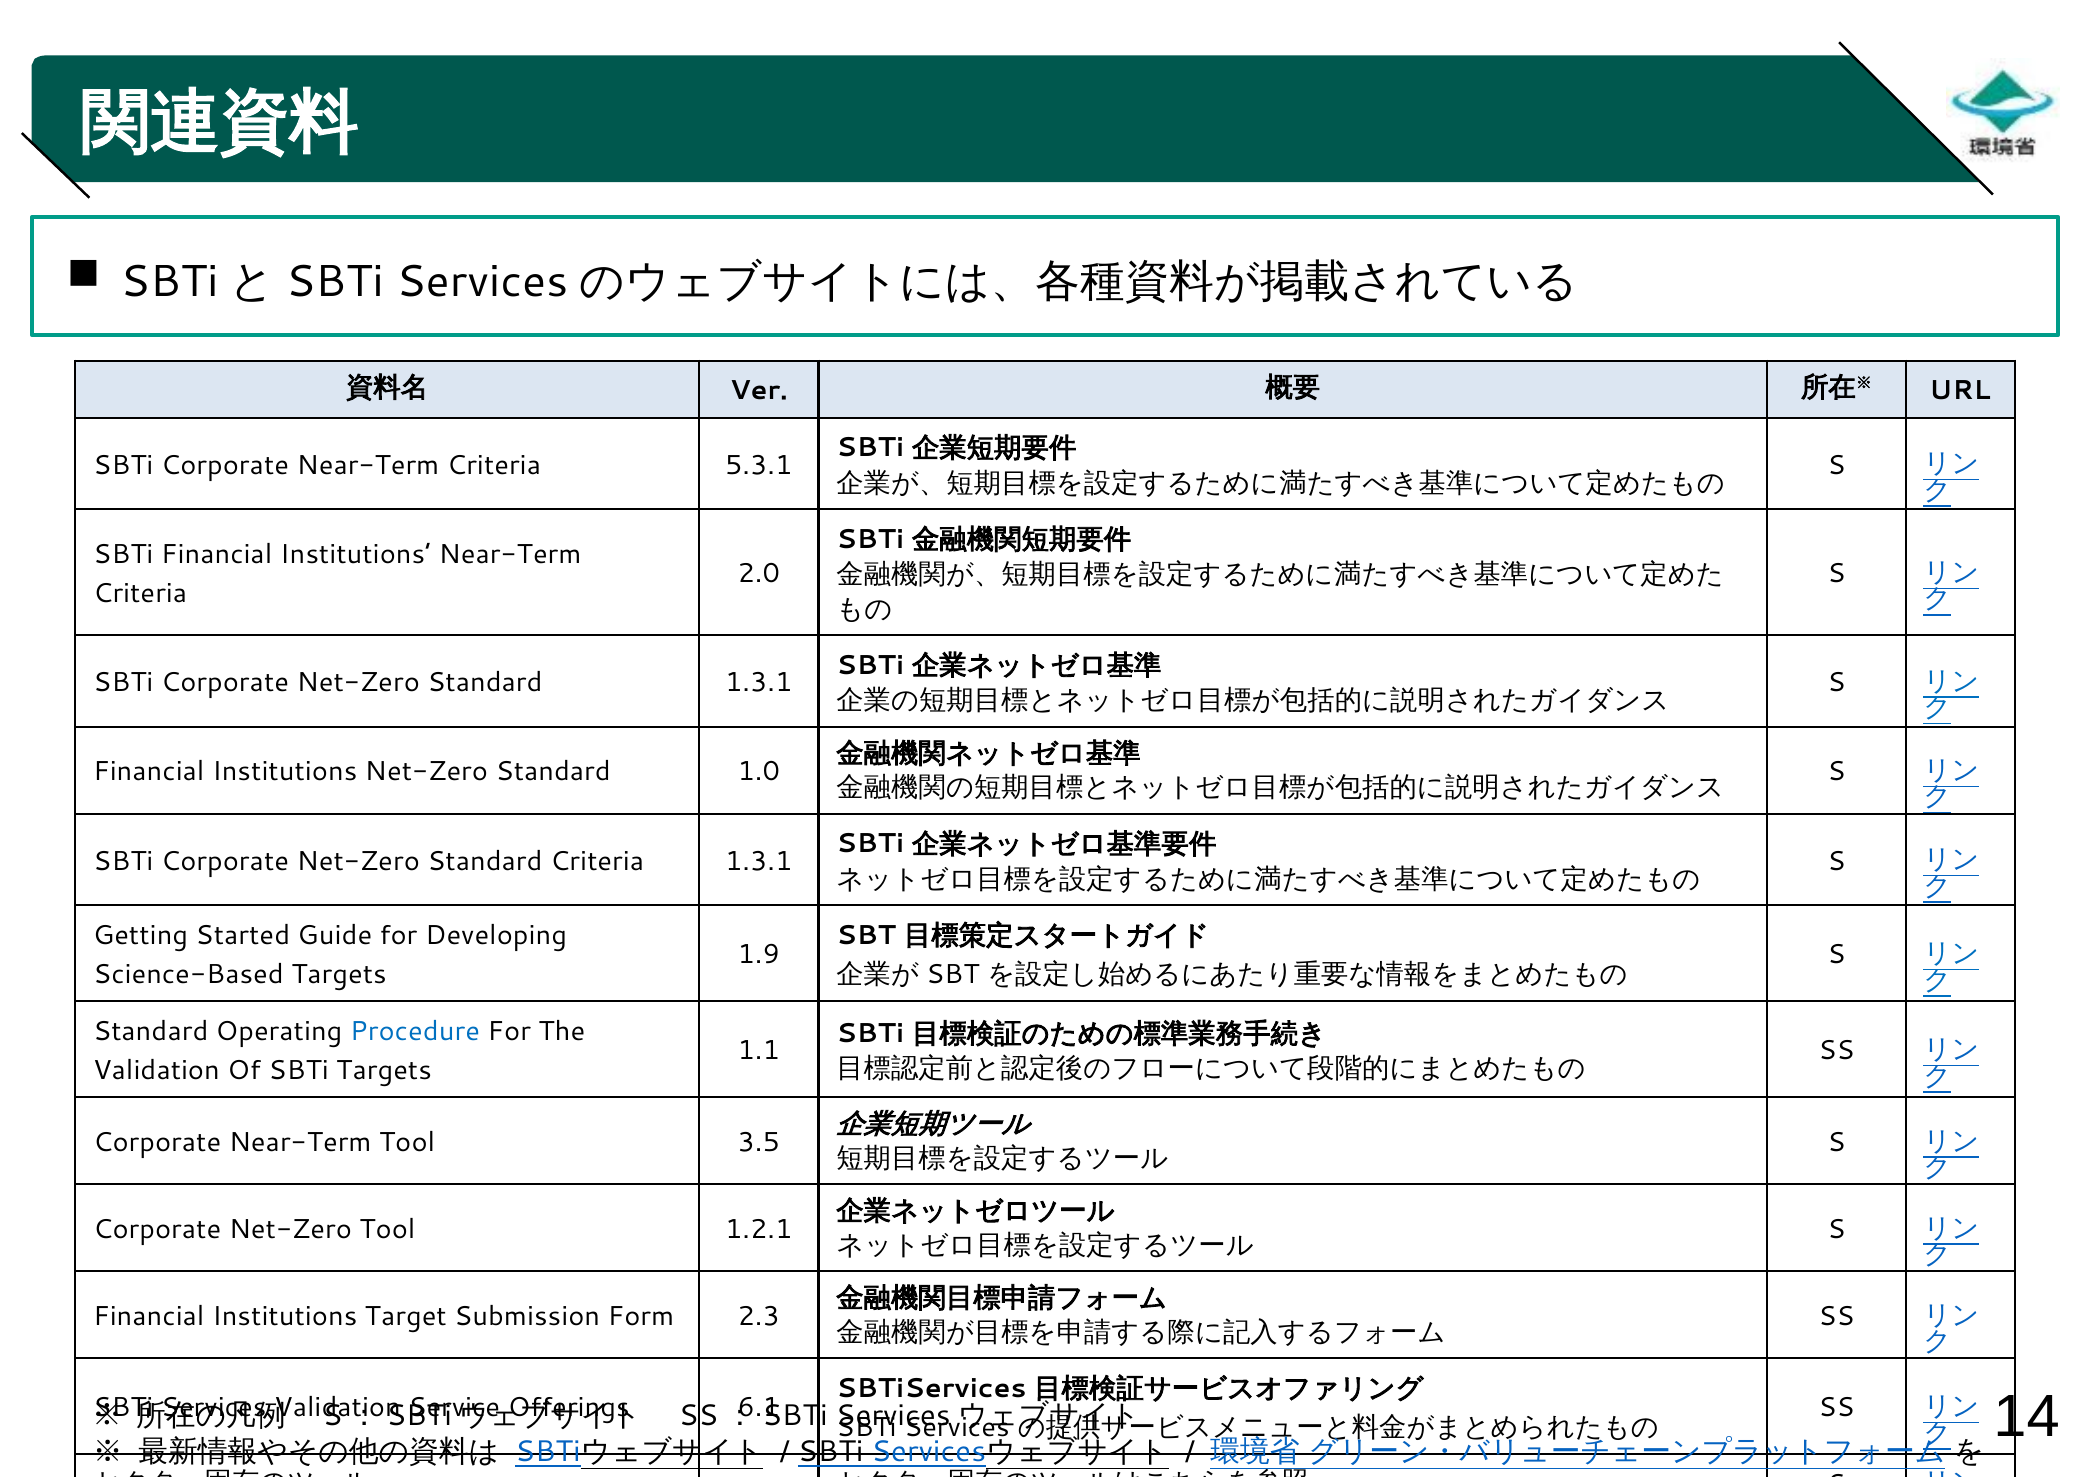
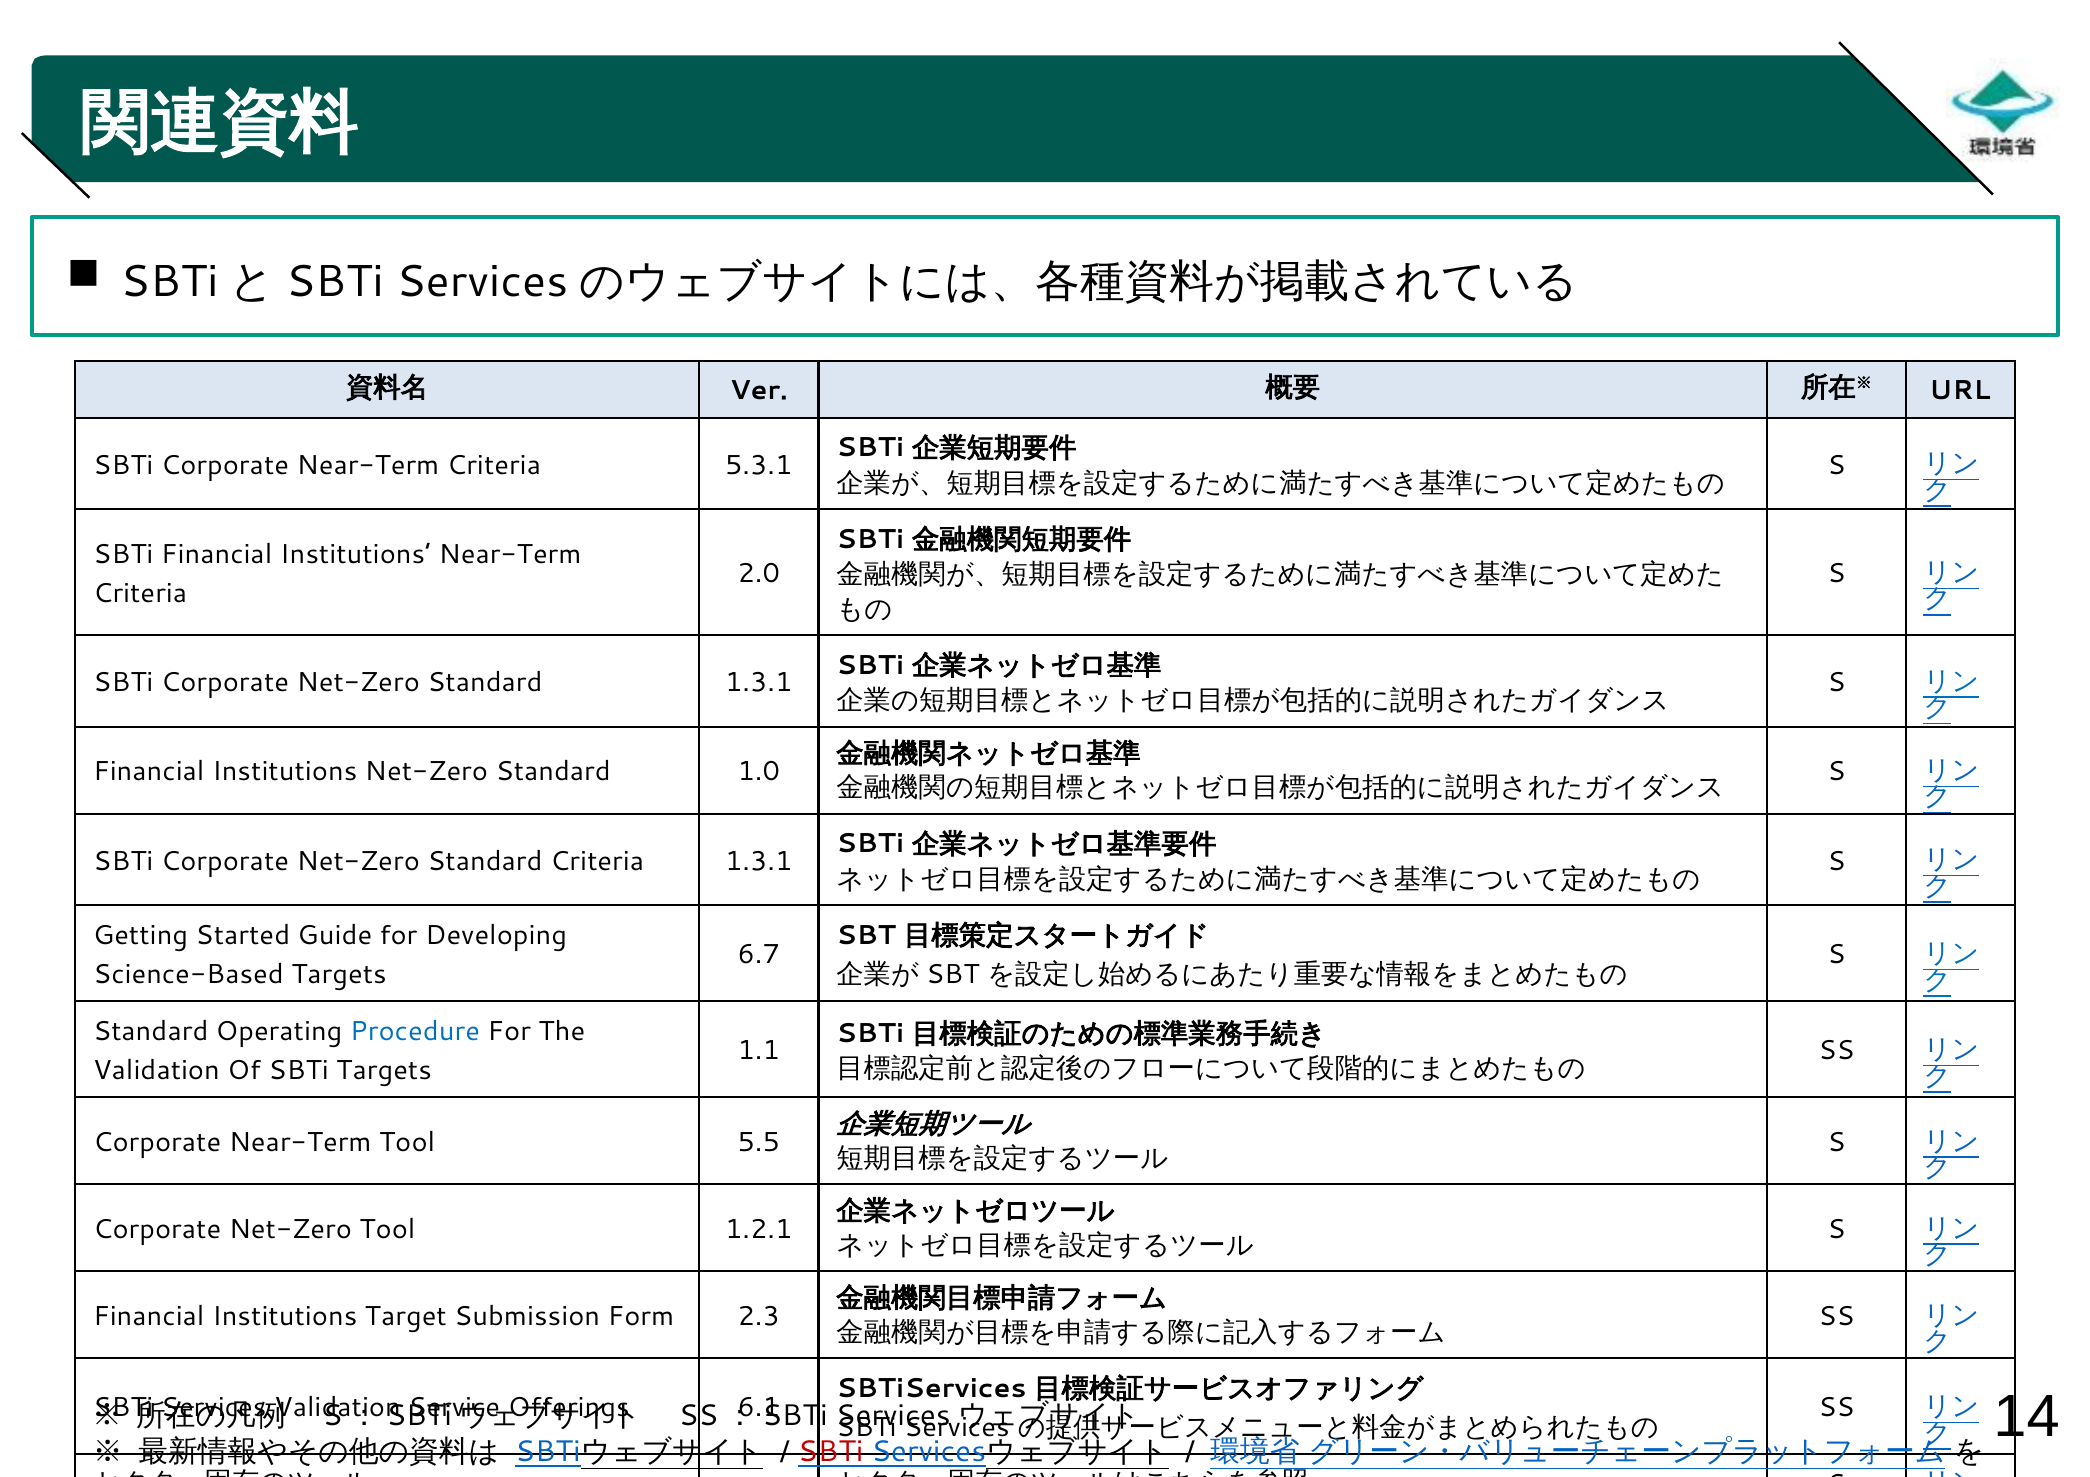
1.9: 1.9 -> 6.7
3.5: 3.5 -> 5.5
SBTi at (831, 1452) colour: black -> red
